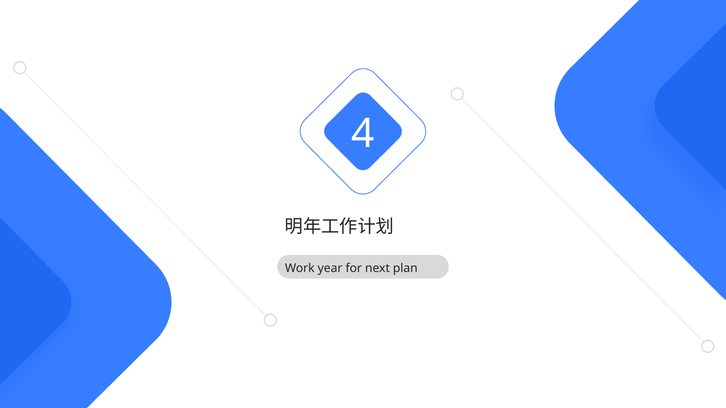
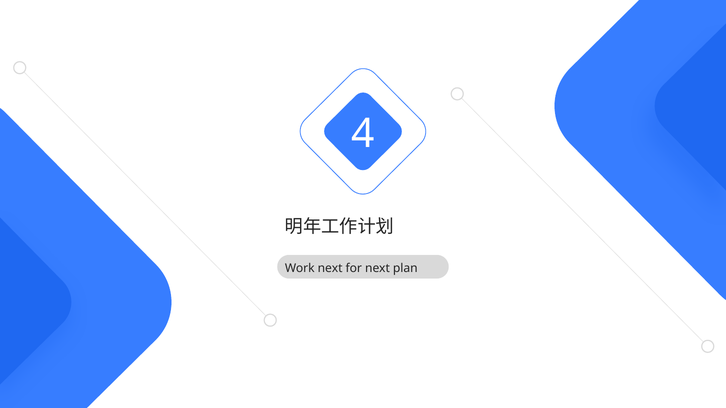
Work year: year -> next
